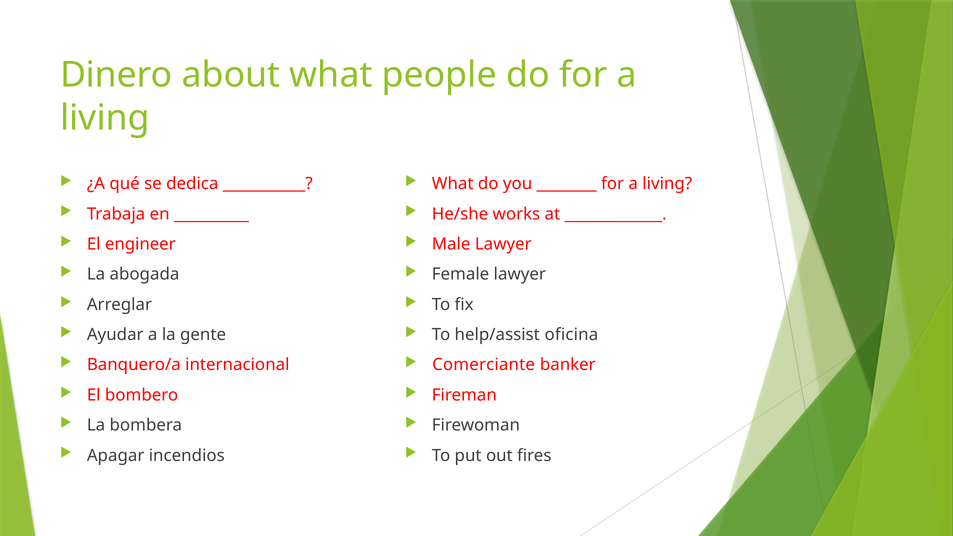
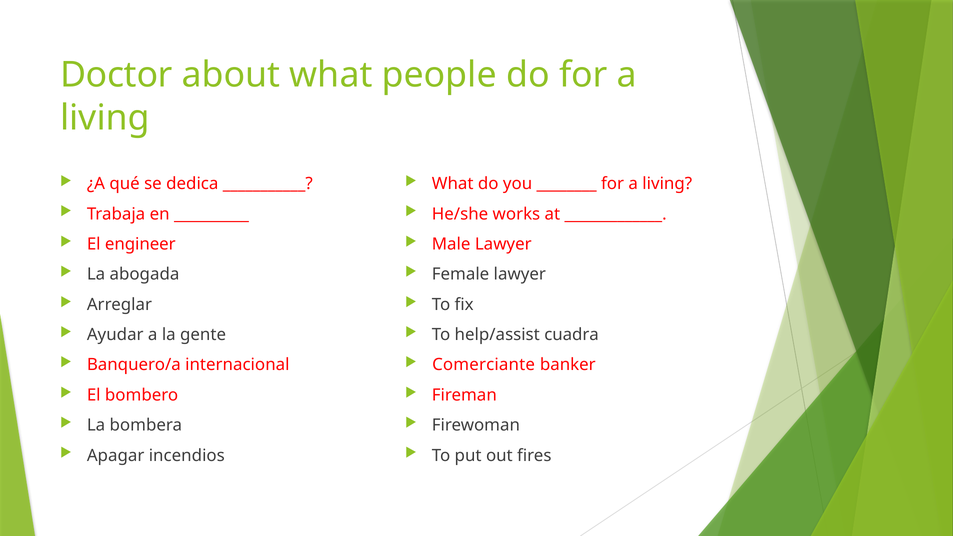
Dinero: Dinero -> Doctor
oficina: oficina -> cuadra
